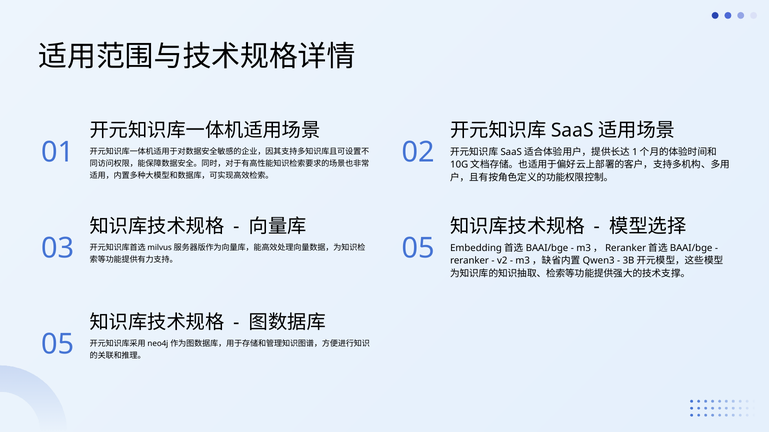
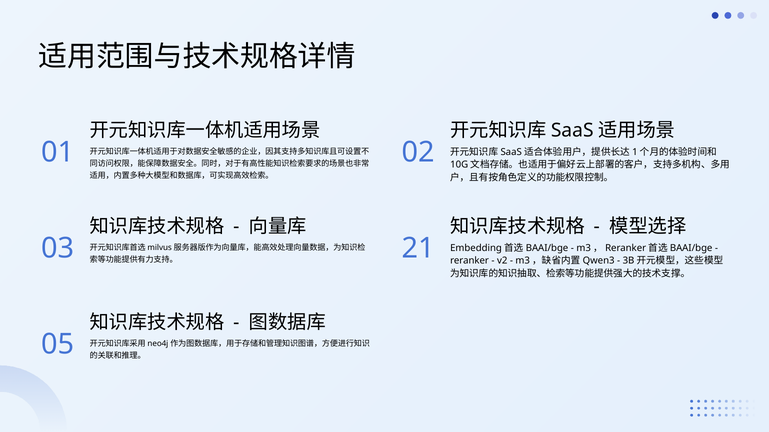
05 at (418, 249): 05 -> 21
